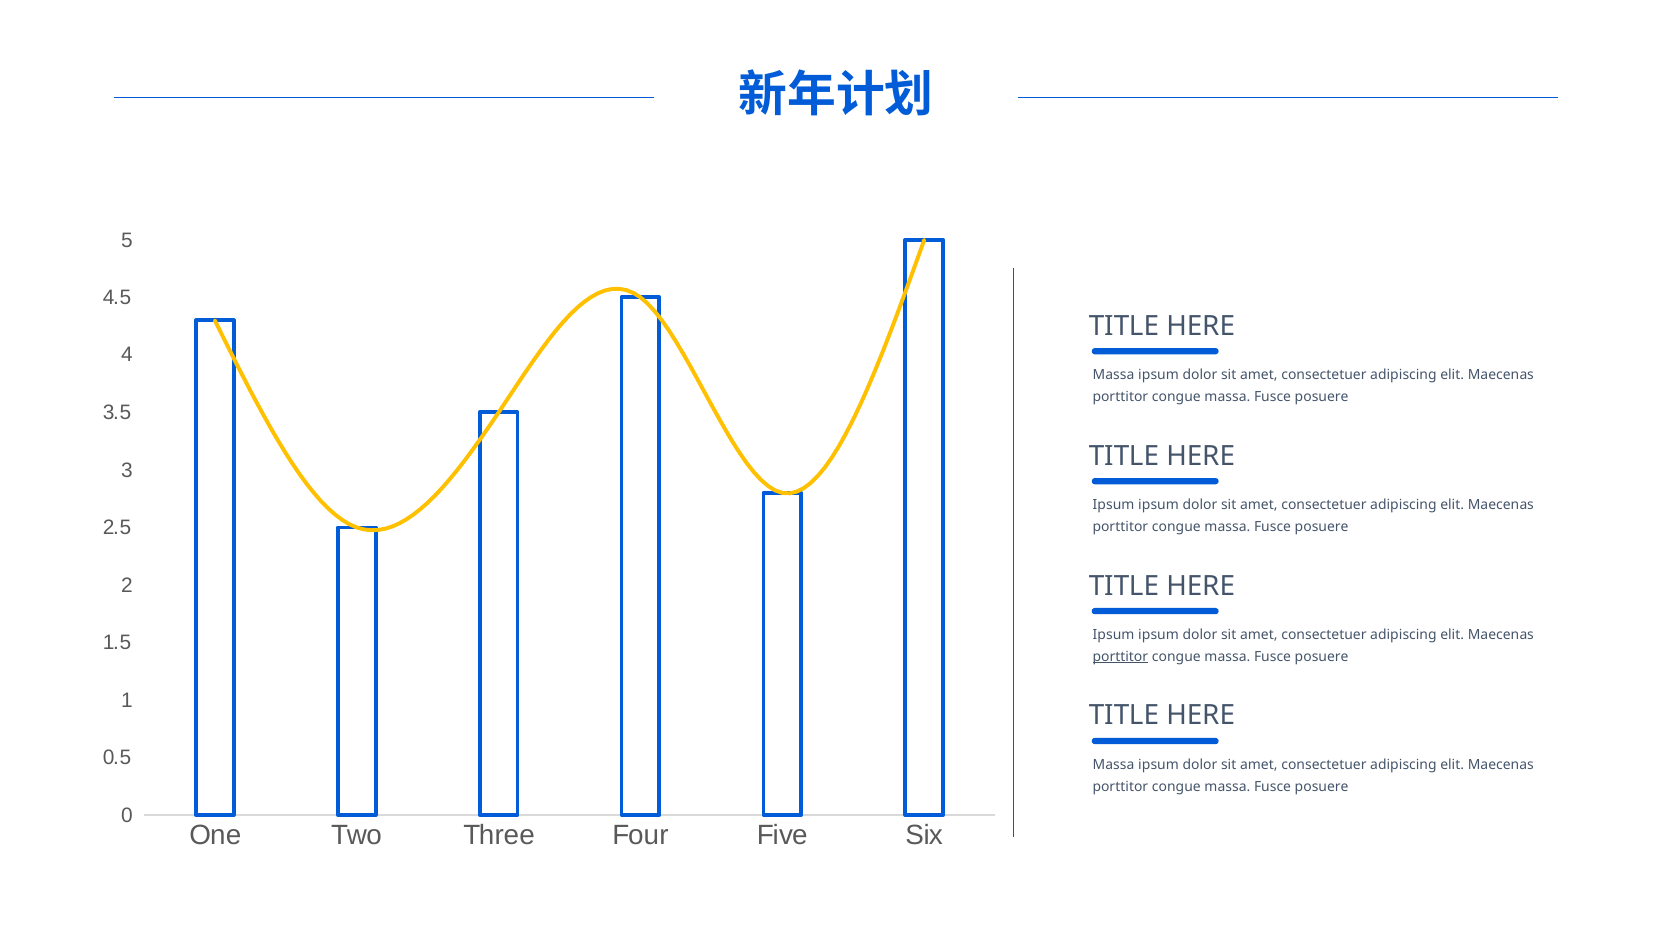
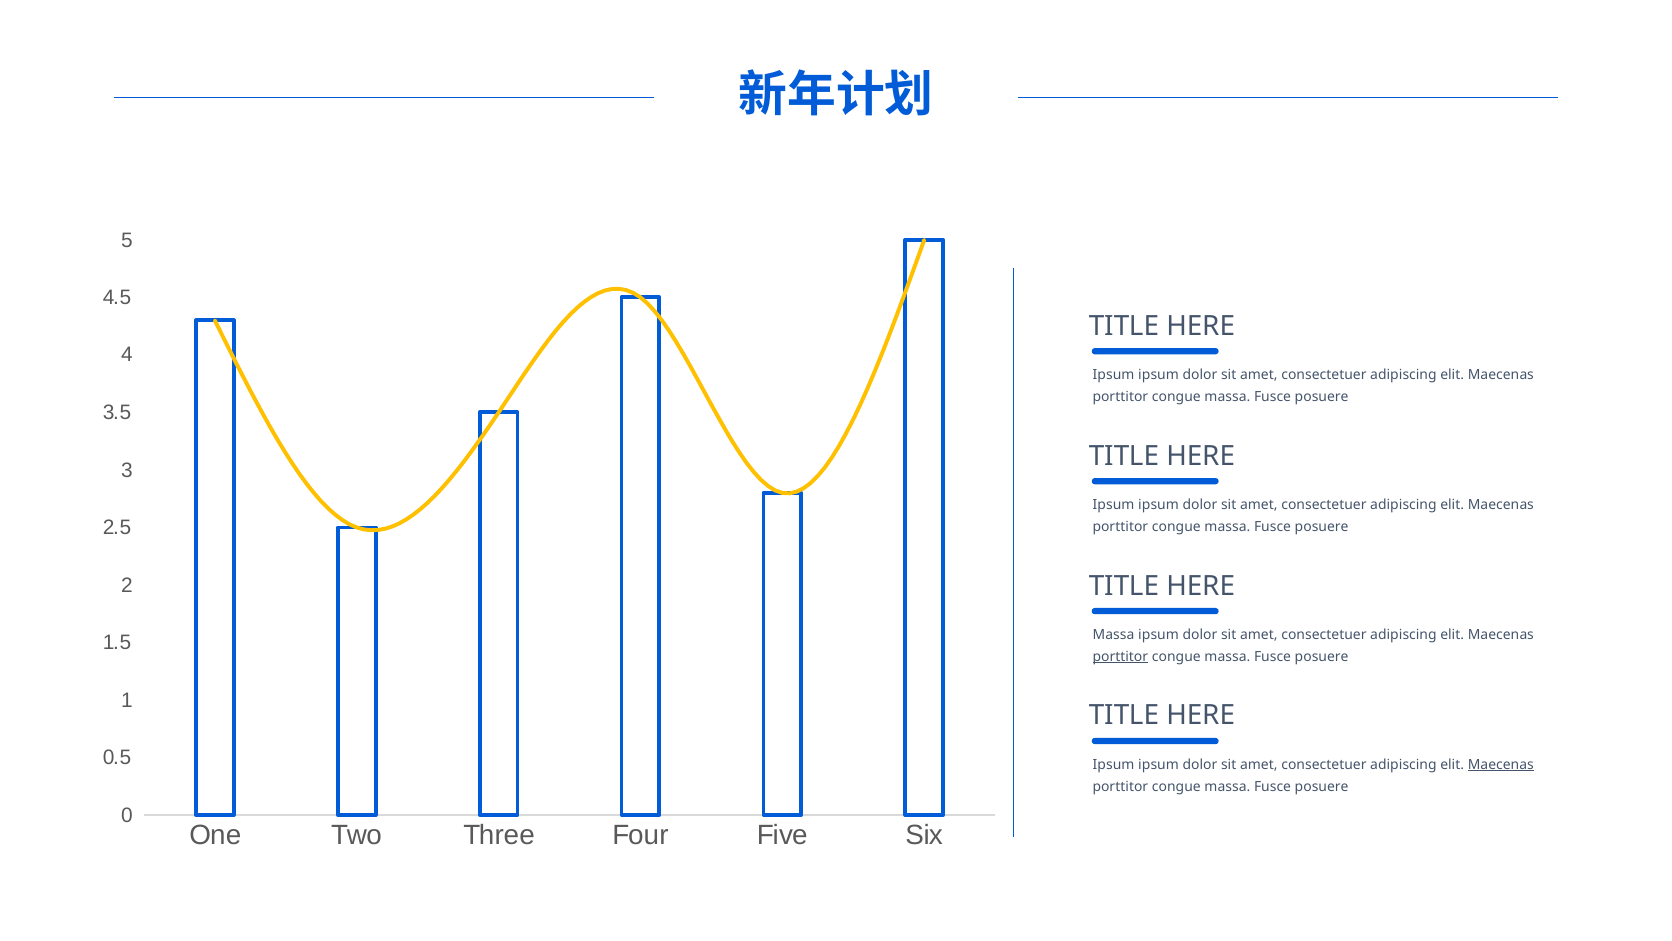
Massa at (1114, 375): Massa -> Ipsum
Ipsum at (1114, 635): Ipsum -> Massa
Massa at (1114, 764): Massa -> Ipsum
Maecenas at (1501, 764) underline: none -> present
